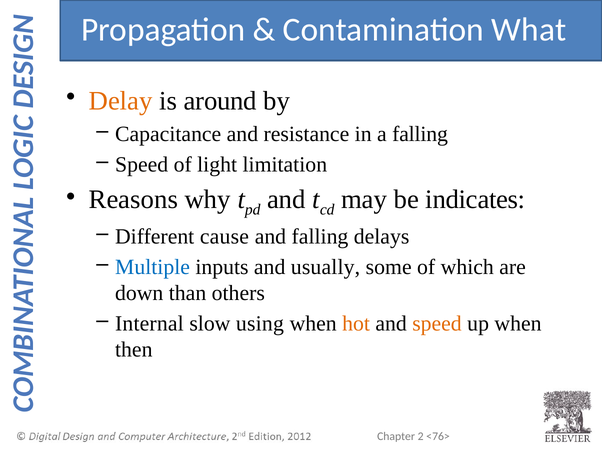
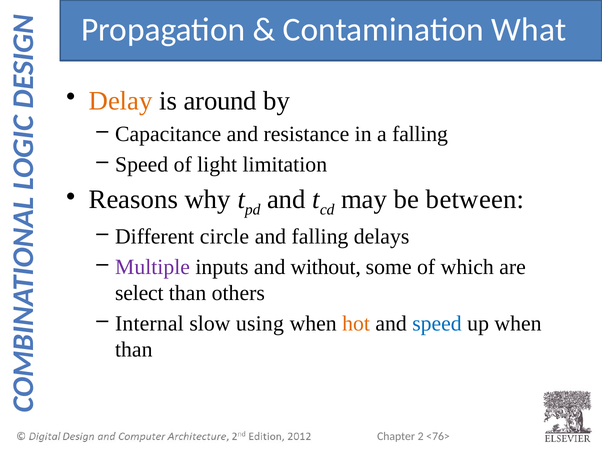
indicates: indicates -> between
cause: cause -> circle
Multiple colour: blue -> purple
usually: usually -> without
down: down -> select
speed at (437, 324) colour: orange -> blue
then at (134, 350): then -> than
